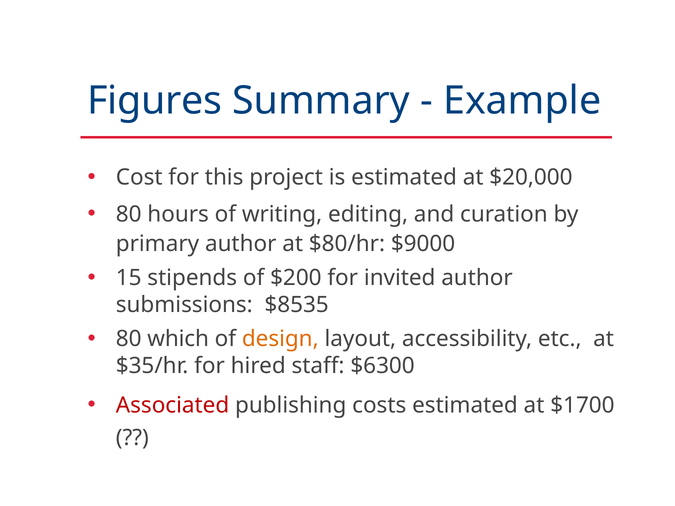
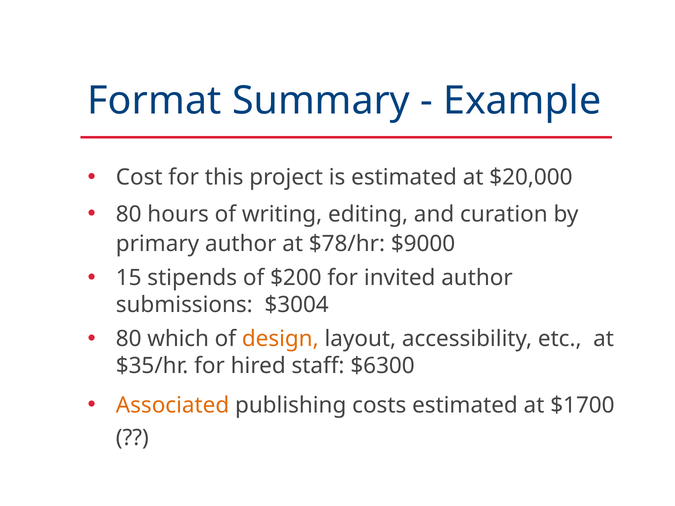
Figures: Figures -> Format
$80/hr: $80/hr -> $78/hr
$8535: $8535 -> $3004
Associated colour: red -> orange
